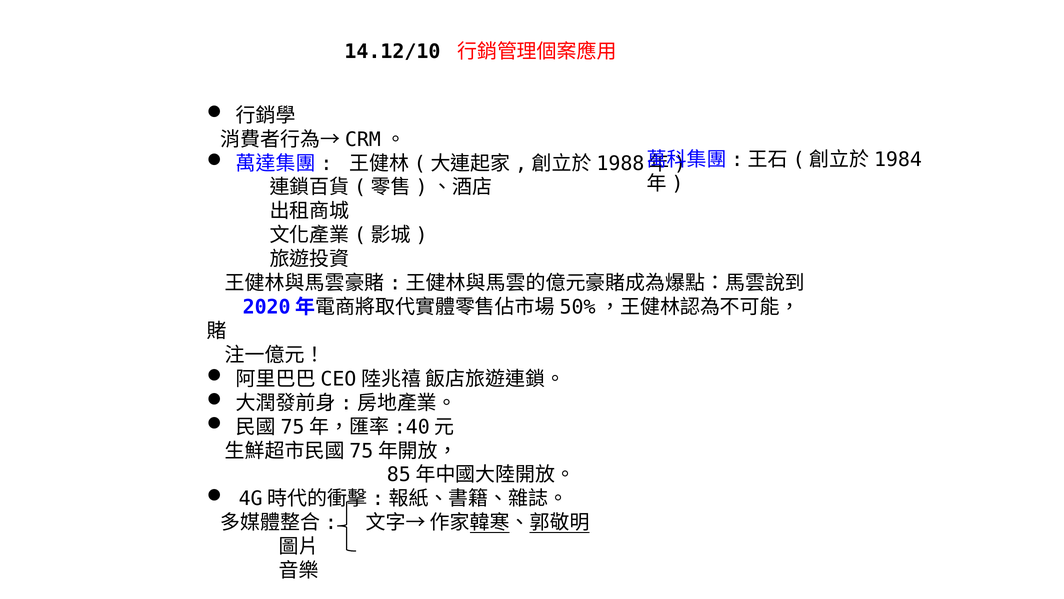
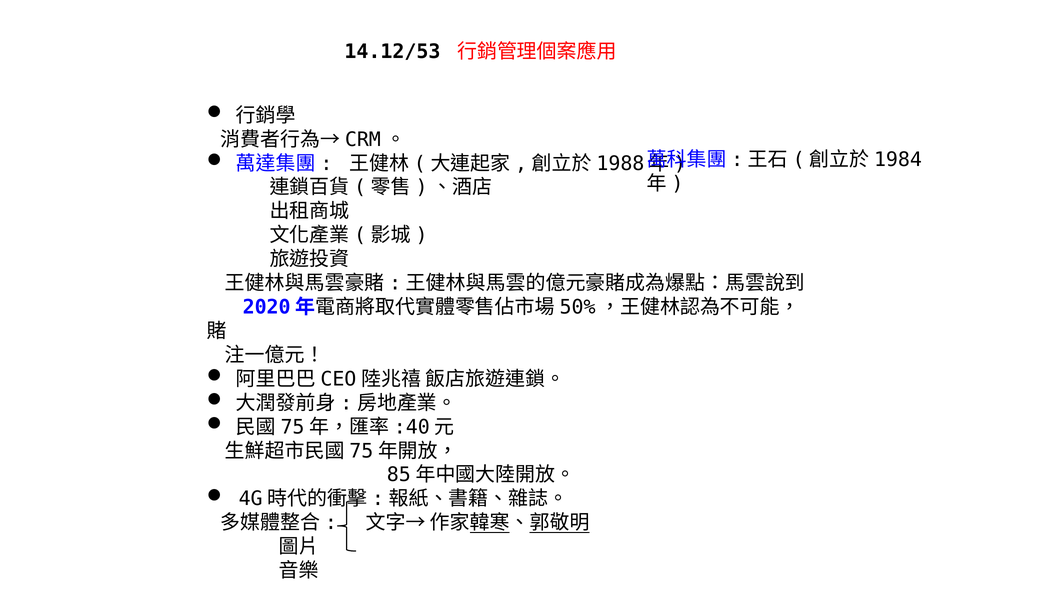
14.12/10: 14.12/10 -> 14.12/53
